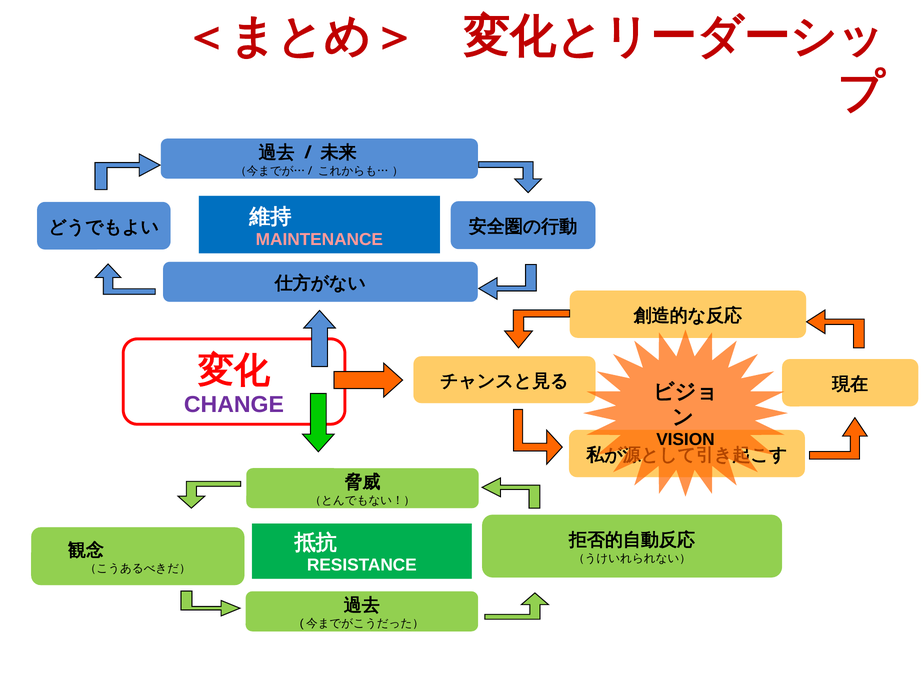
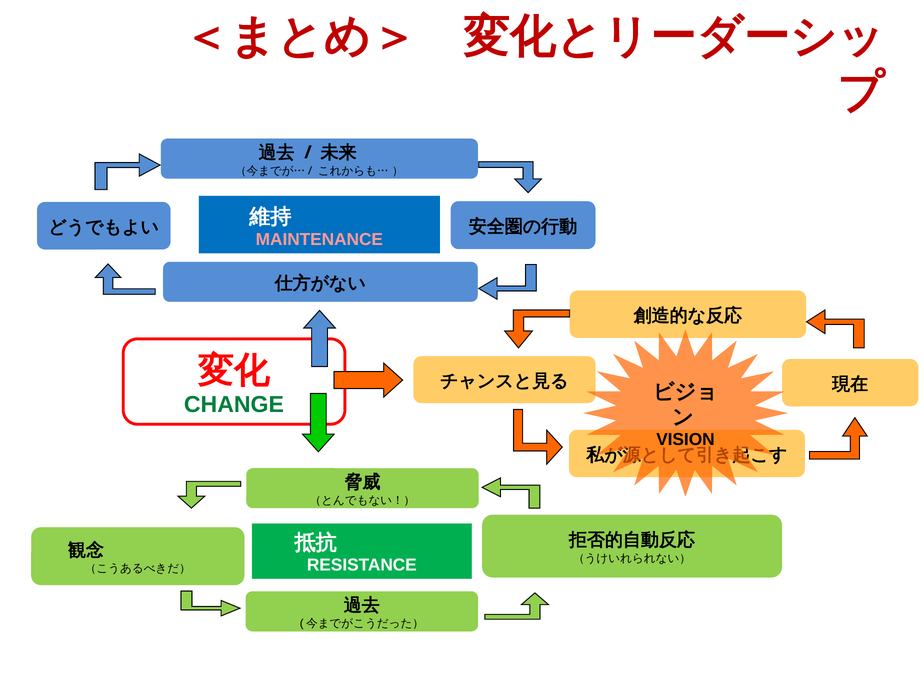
CHANGE colour: purple -> green
